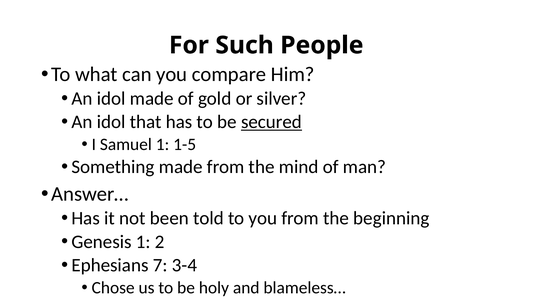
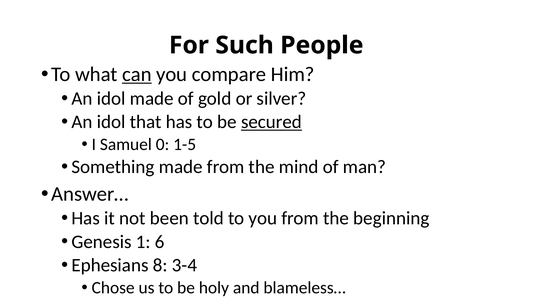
can underline: none -> present
Samuel 1: 1 -> 0
2: 2 -> 6
7: 7 -> 8
